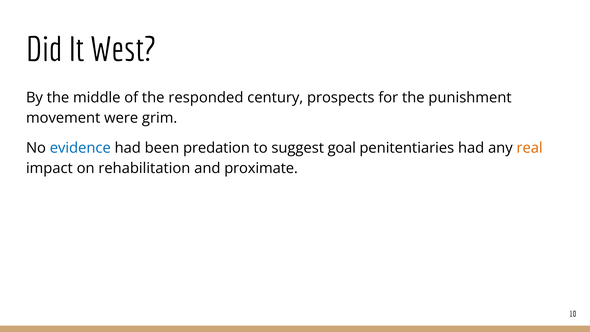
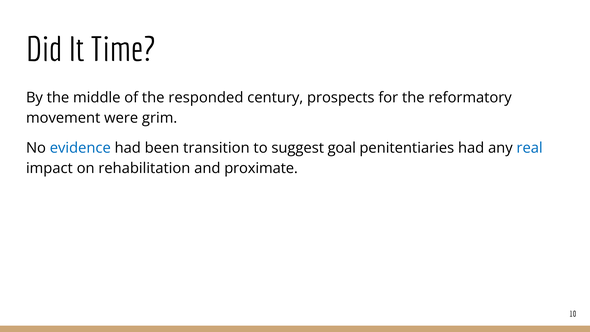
West: West -> Time
punishment: punishment -> reformatory
predation: predation -> transition
real colour: orange -> blue
